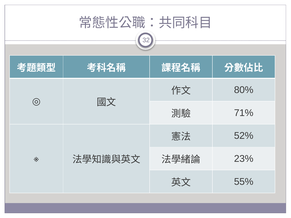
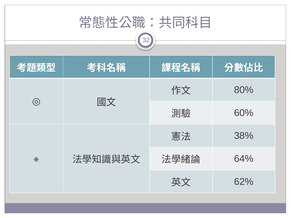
71%: 71% -> 60%
52%: 52% -> 38%
23%: 23% -> 64%
55%: 55% -> 62%
